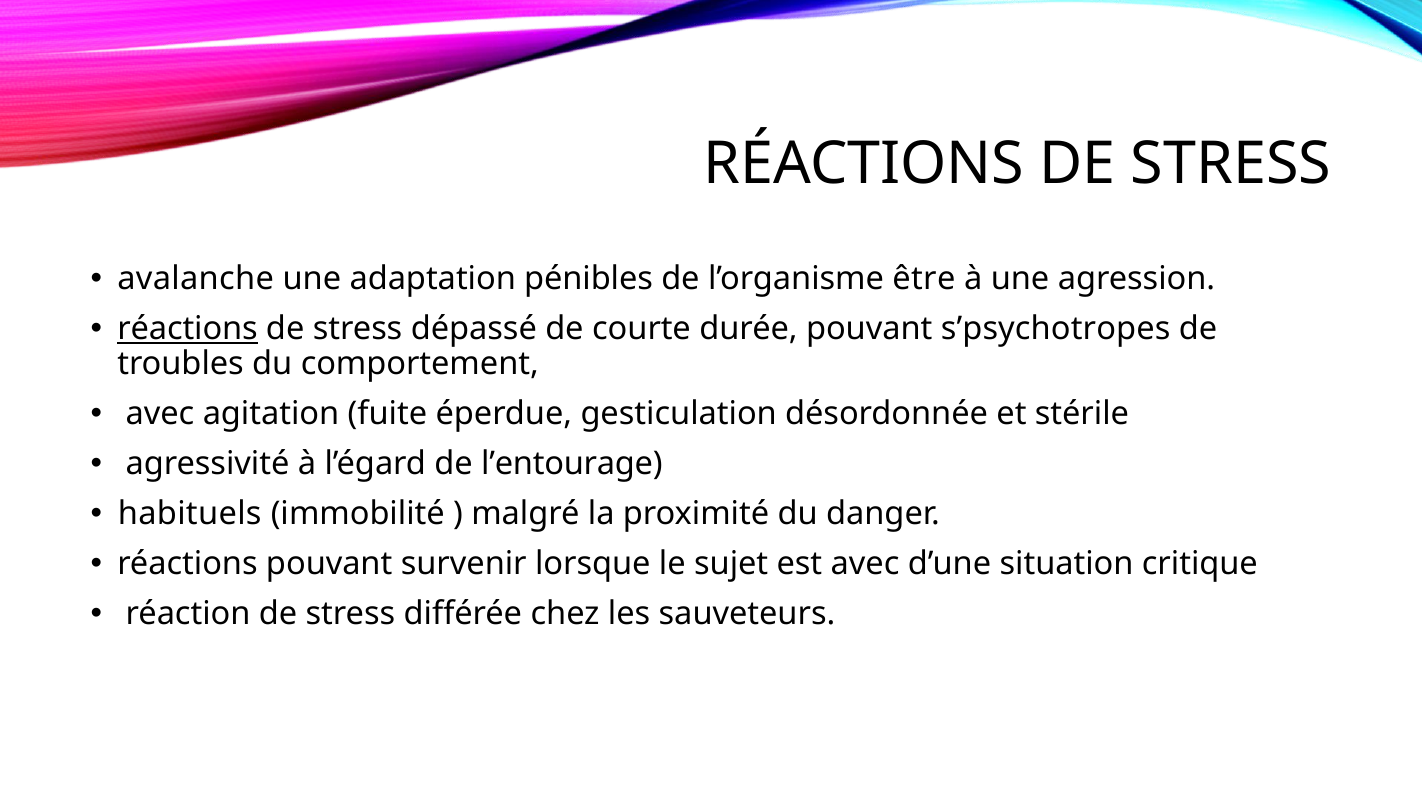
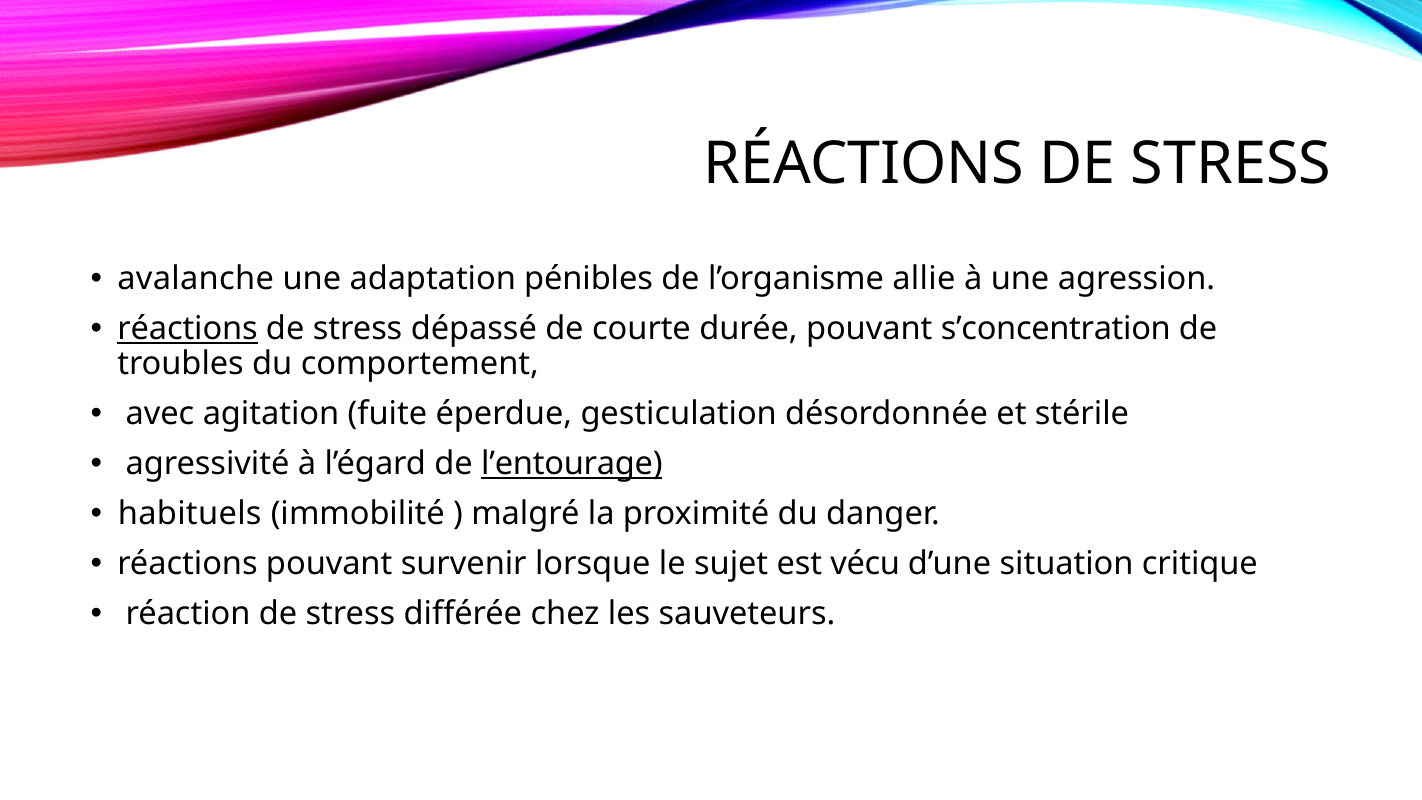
être: être -> allie
s’psychotropes: s’psychotropes -> s’concentration
l’entourage underline: none -> present
est avec: avec -> vécu
